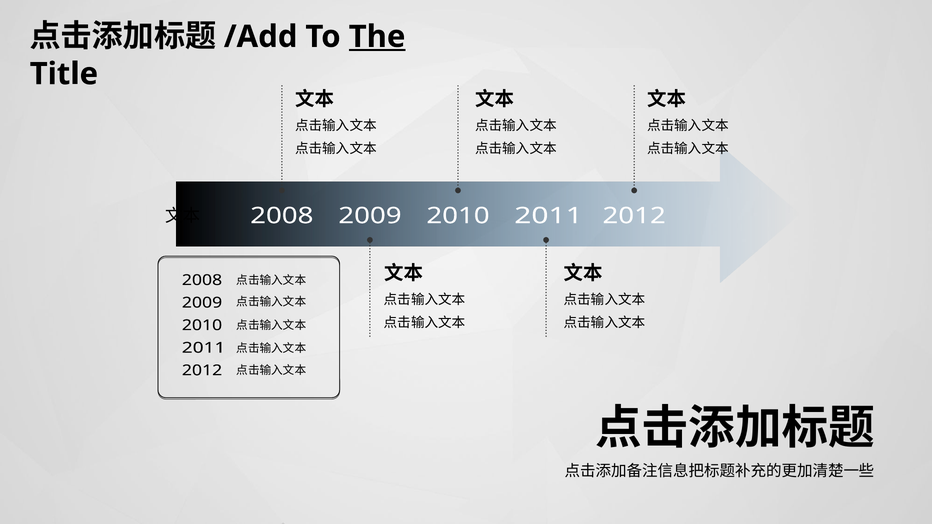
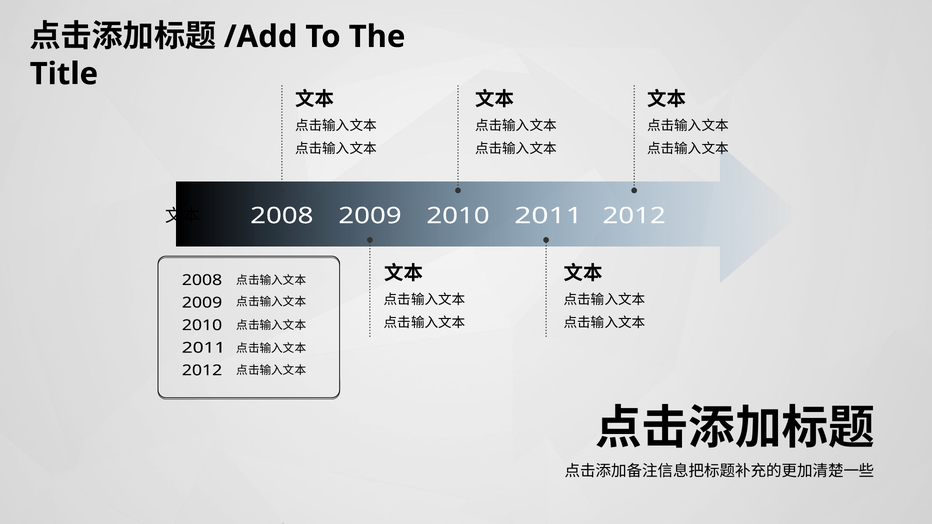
The underline: present -> none
